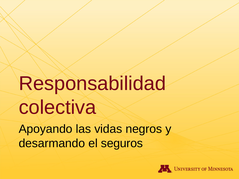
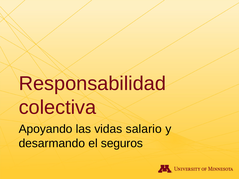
negros: negros -> salario
